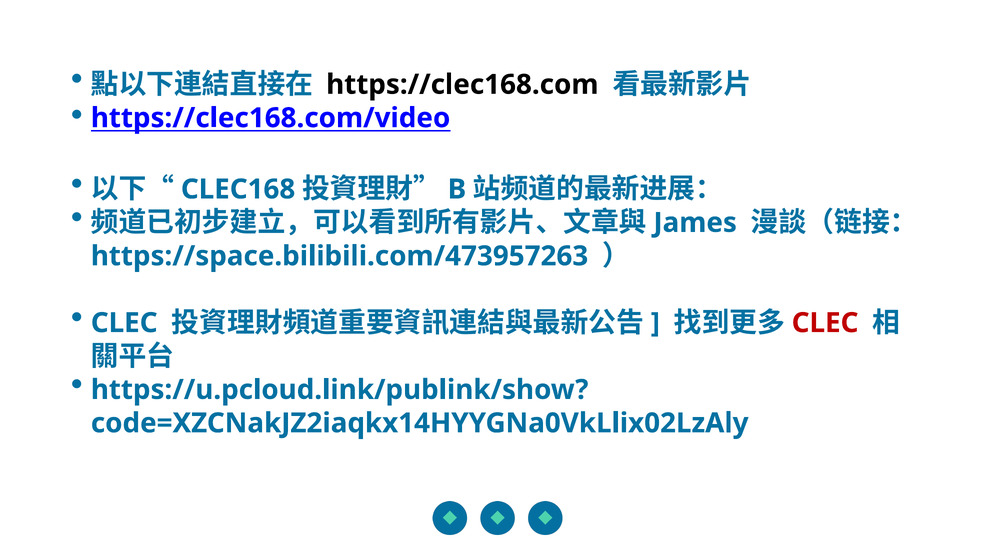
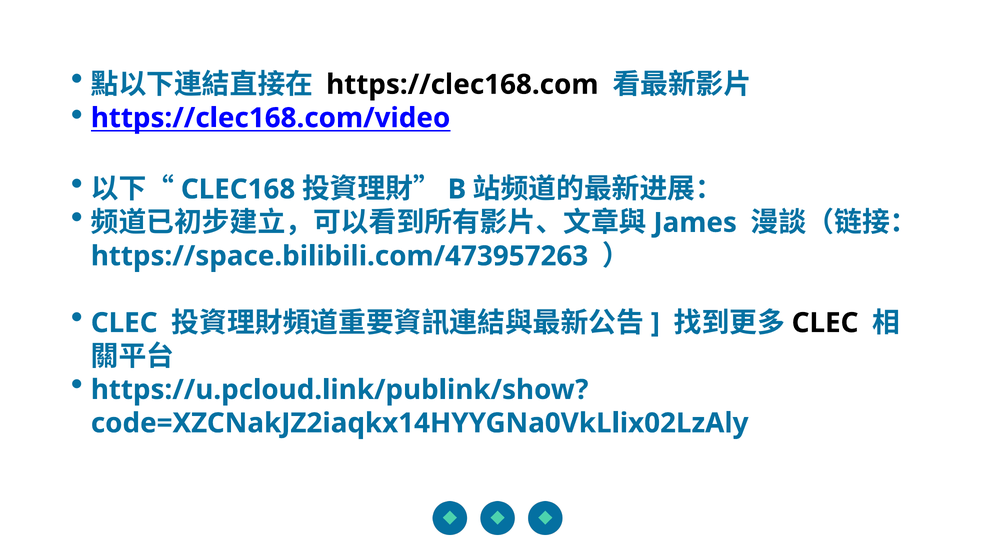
CLEC at (825, 323) colour: red -> black
